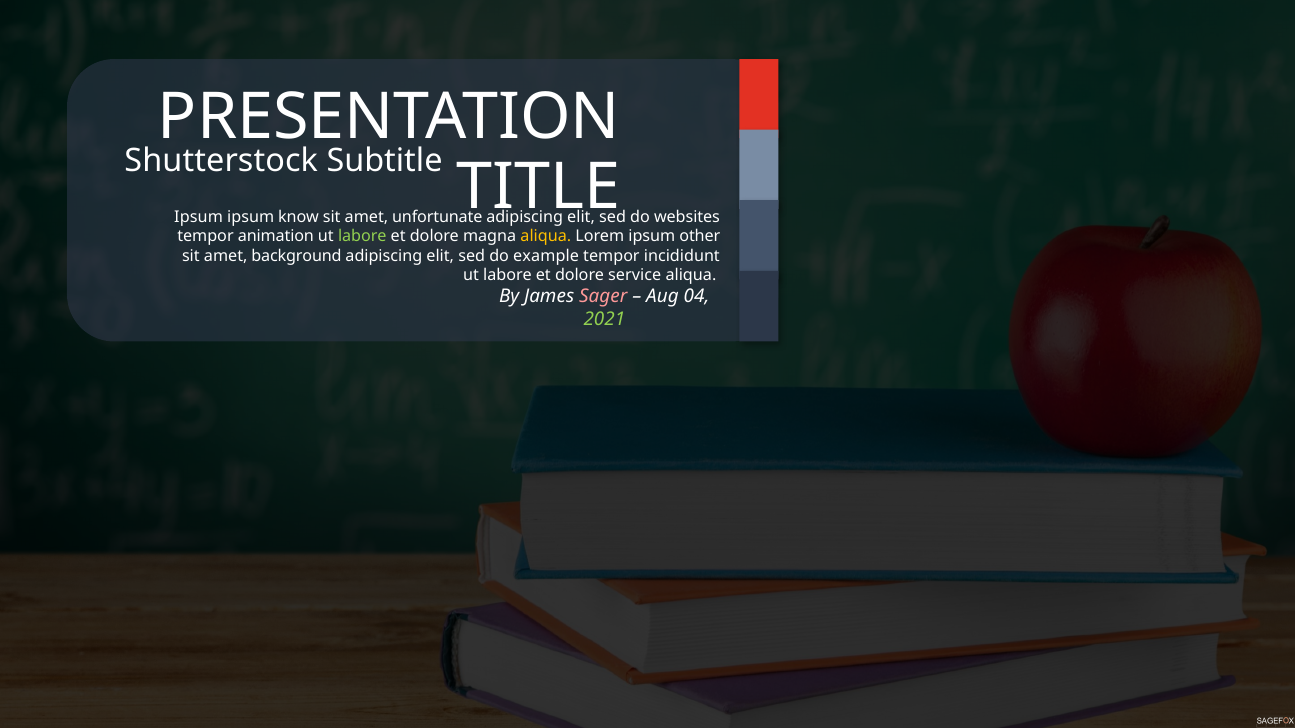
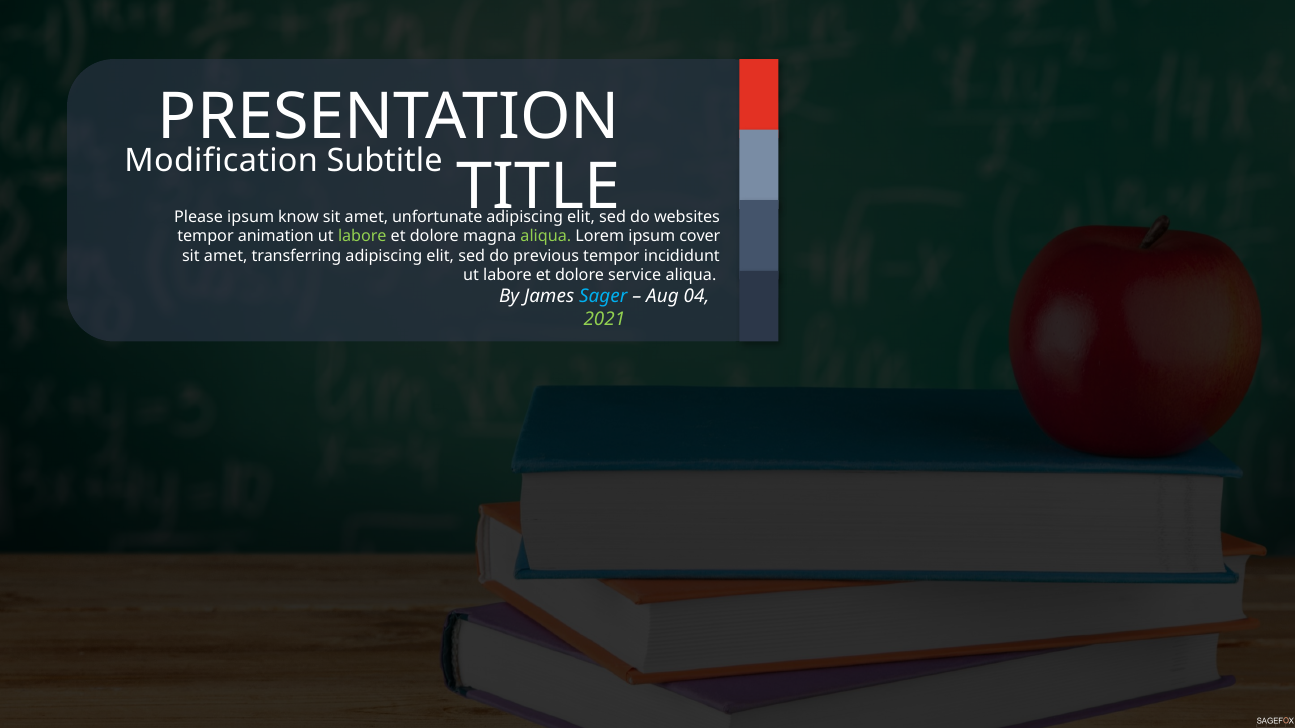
Shutterstock: Shutterstock -> Modification
Ipsum at (199, 217): Ipsum -> Please
aliqua at (546, 237) colour: yellow -> light green
other: other -> cover
background: background -> transferring
example: example -> previous
Sager colour: pink -> light blue
